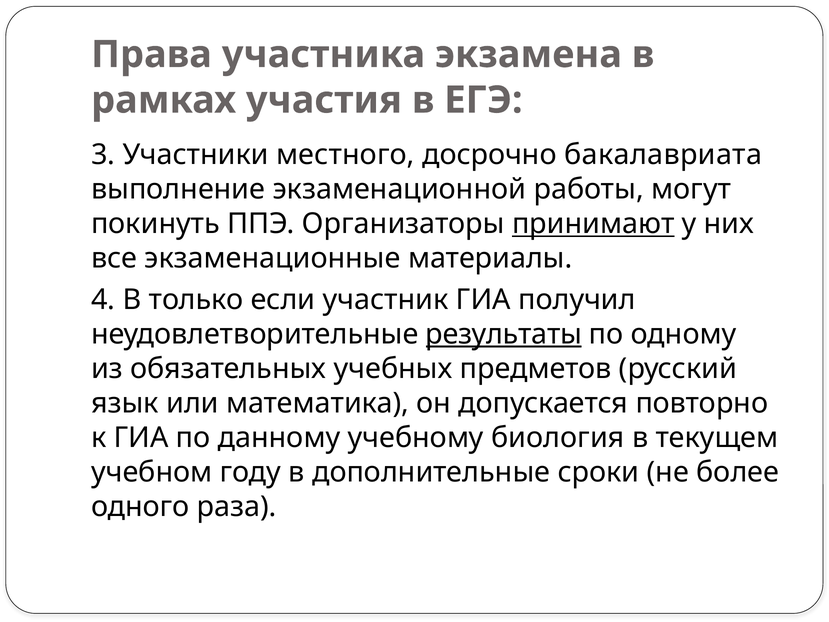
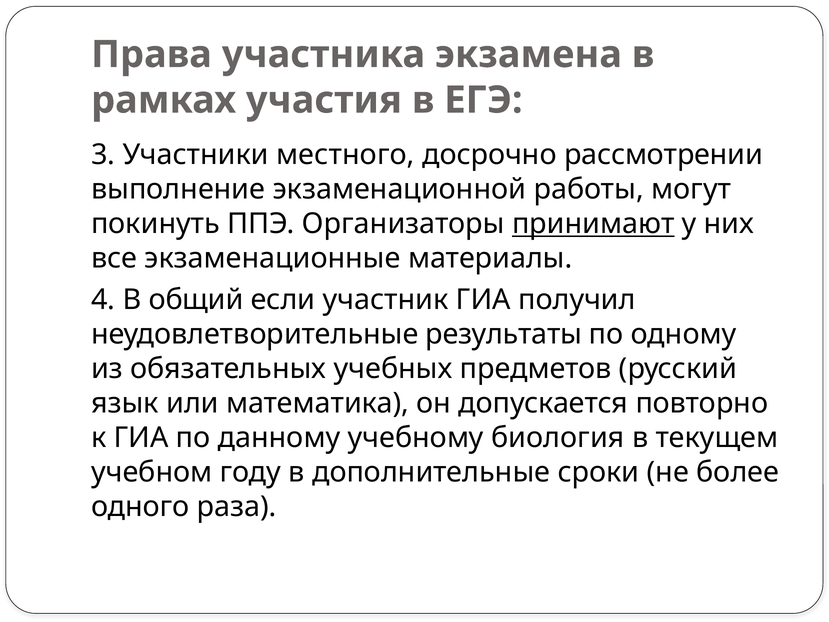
бакалавриата: бакалавриата -> рассмотрении
только: только -> общий
результаты underline: present -> none
